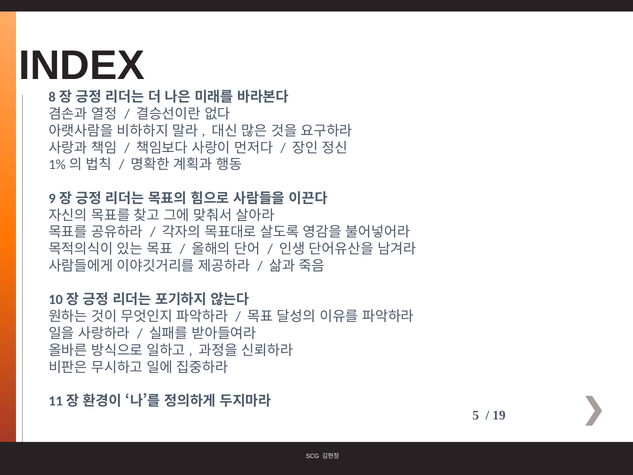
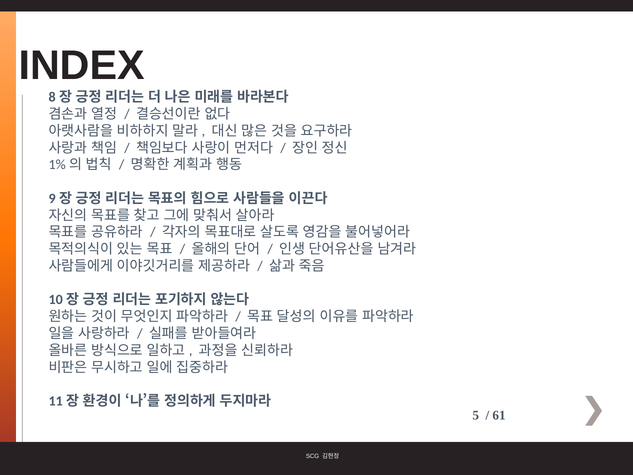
19: 19 -> 61
